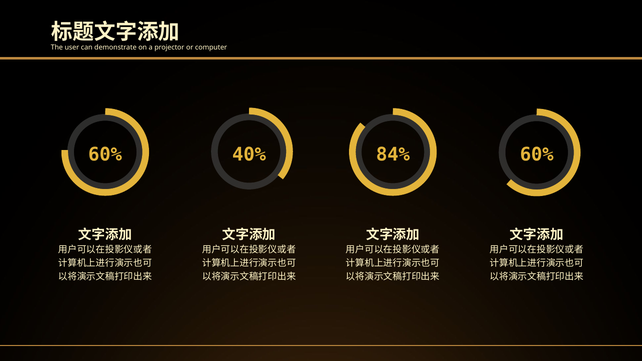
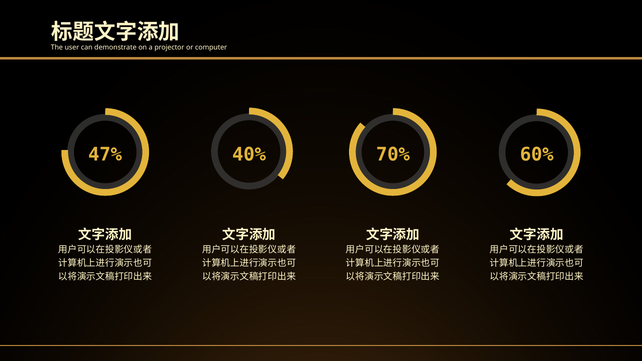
60% at (105, 155): 60% -> 47%
84%: 84% -> 70%
